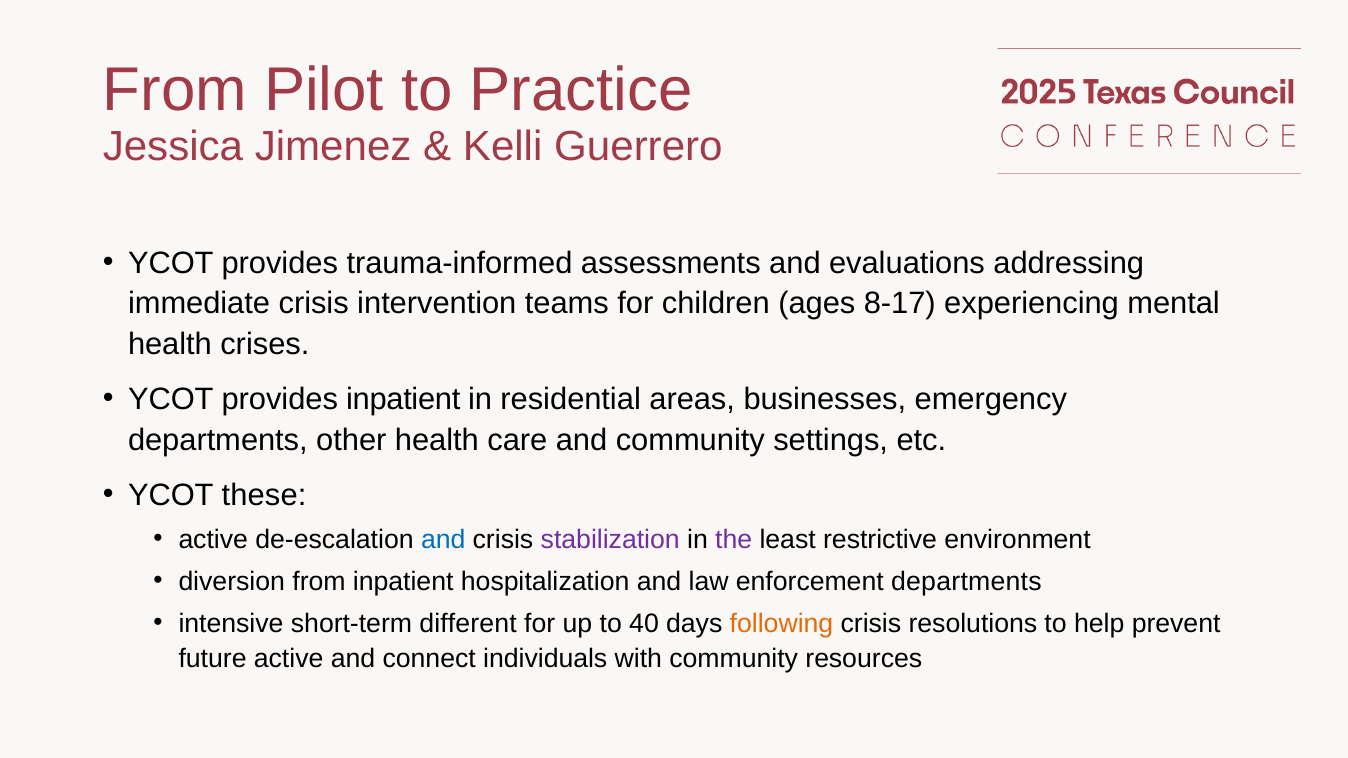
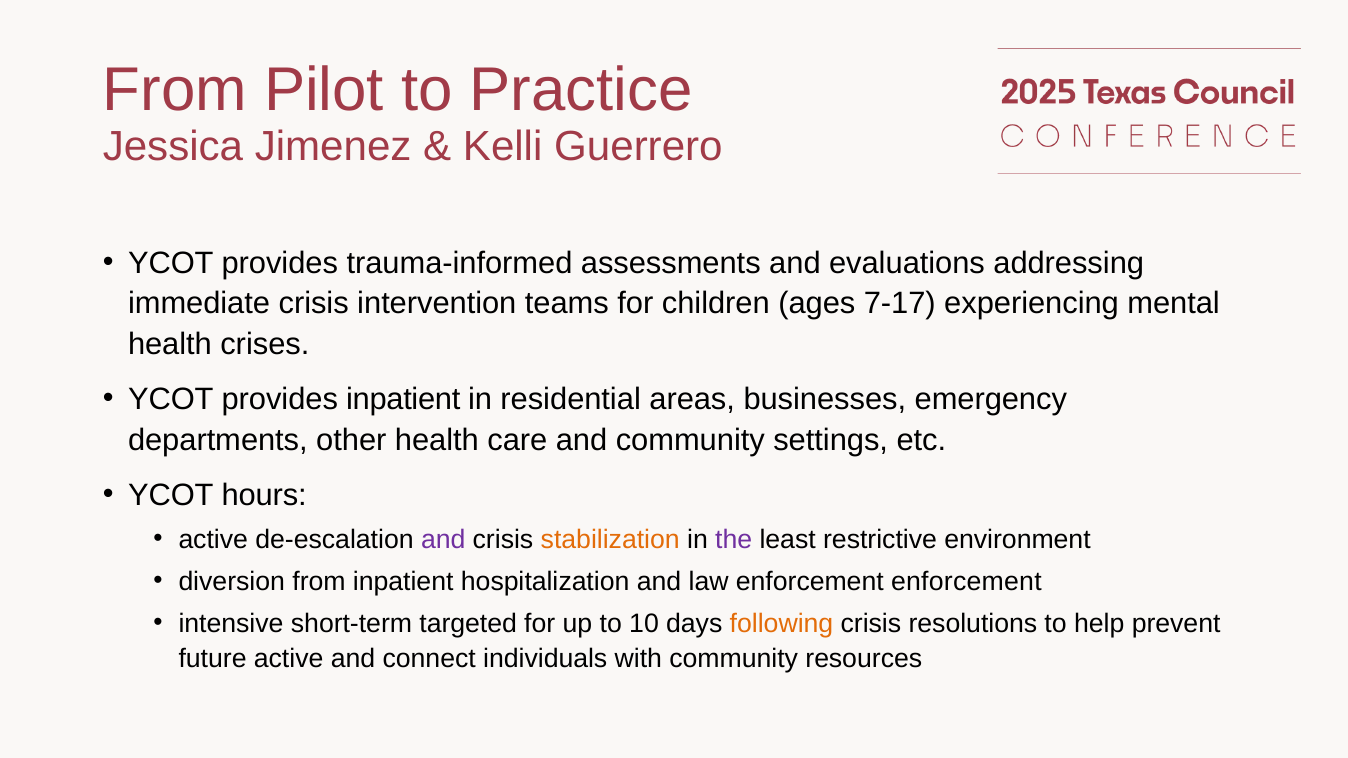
8-17: 8-17 -> 7-17
these: these -> hours
and at (443, 539) colour: blue -> purple
stabilization colour: purple -> orange
enforcement departments: departments -> enforcement
different: different -> targeted
40: 40 -> 10
